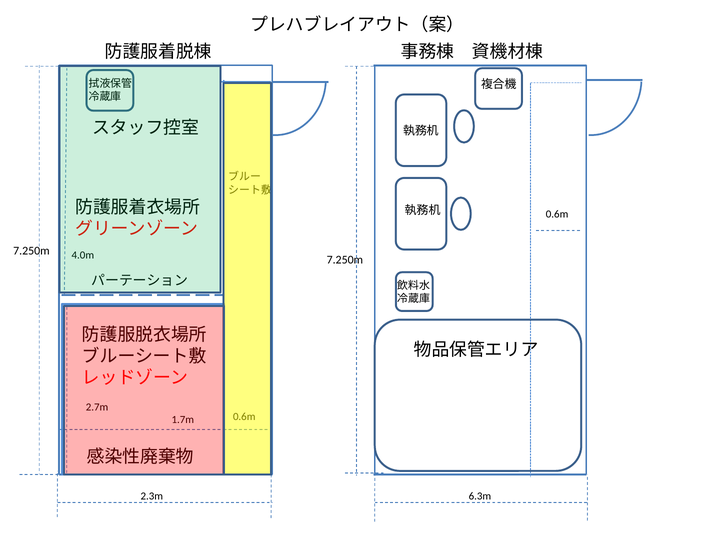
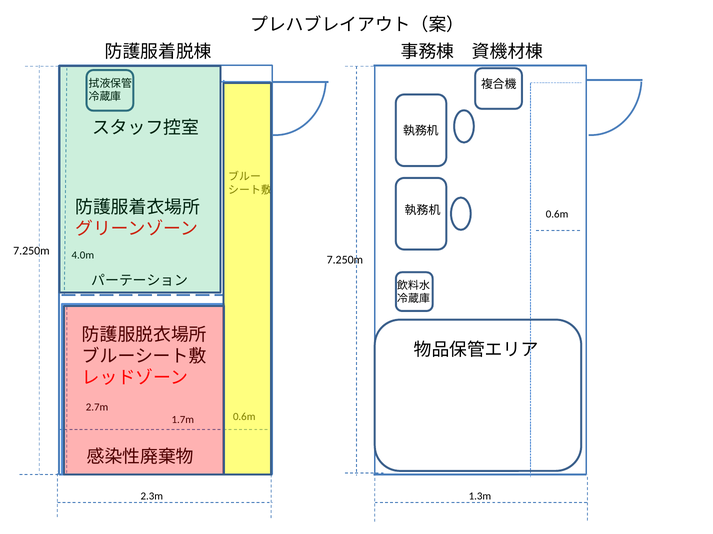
6.3m: 6.3m -> 1.3m
